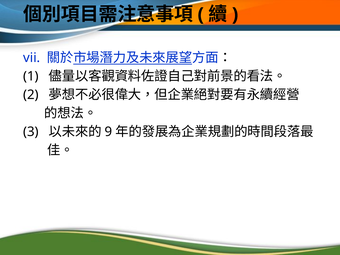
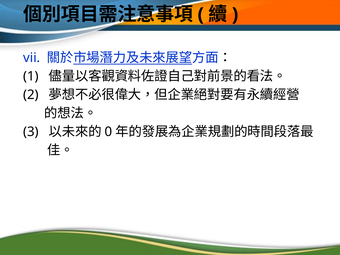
9: 9 -> 0
